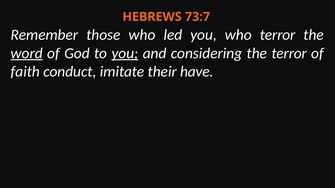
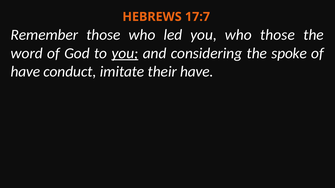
73:7: 73:7 -> 17:7
who terror: terror -> those
word underline: present -> none
the terror: terror -> spoke
faith at (25, 72): faith -> have
